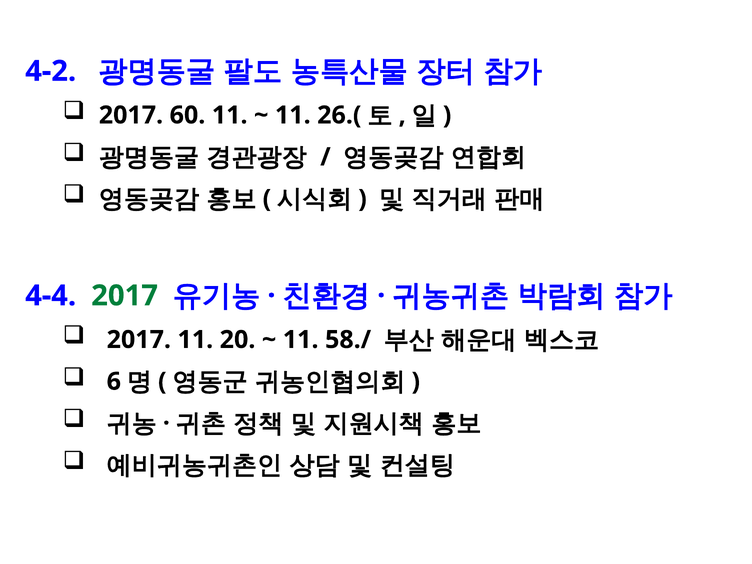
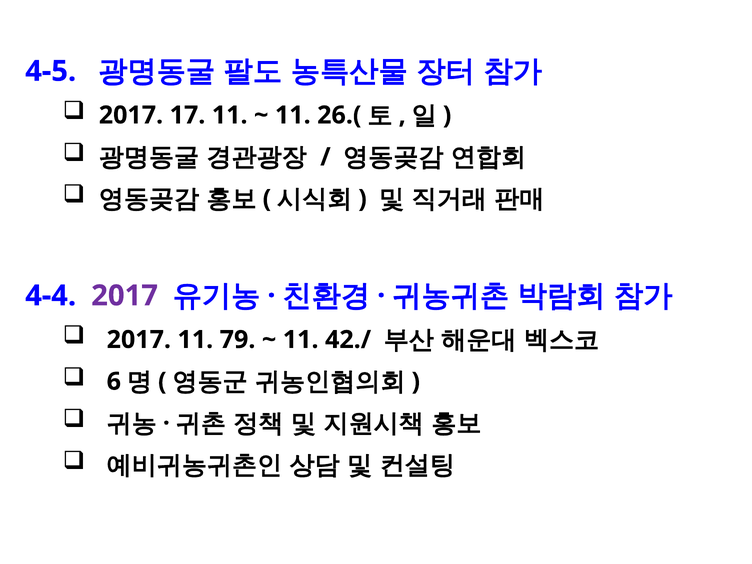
4-2: 4-2 -> 4-5
60: 60 -> 17
2017 at (125, 296) colour: green -> purple
20: 20 -> 79
58./: 58./ -> 42./
